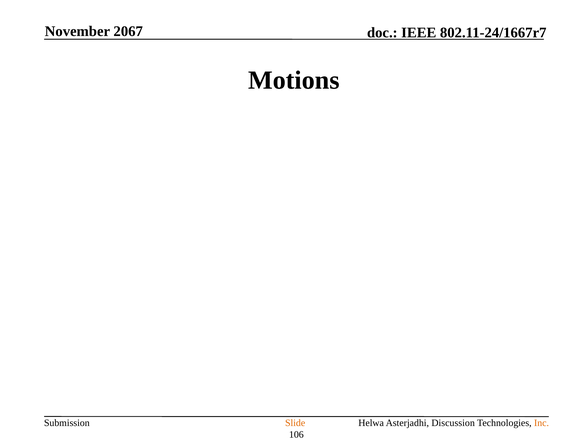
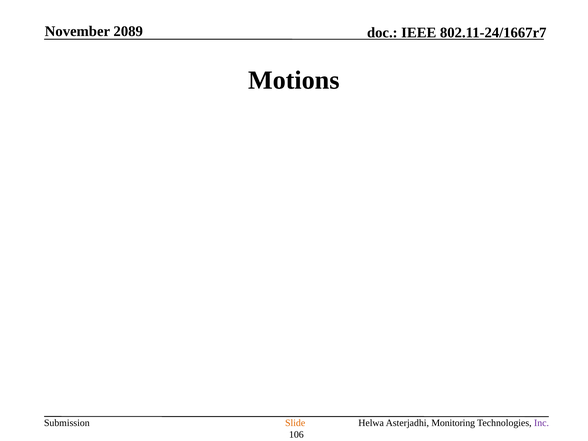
2067: 2067 -> 2089
Discussion: Discussion -> Monitoring
Inc colour: orange -> purple
